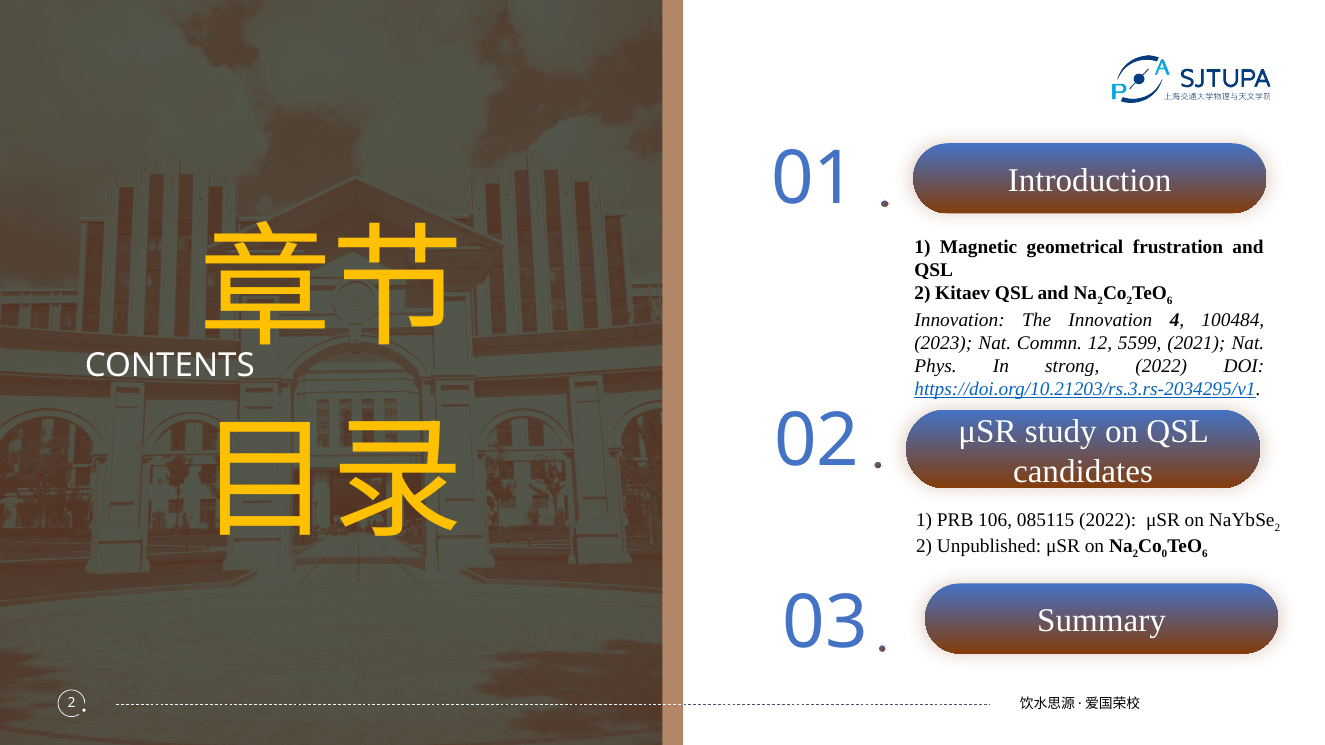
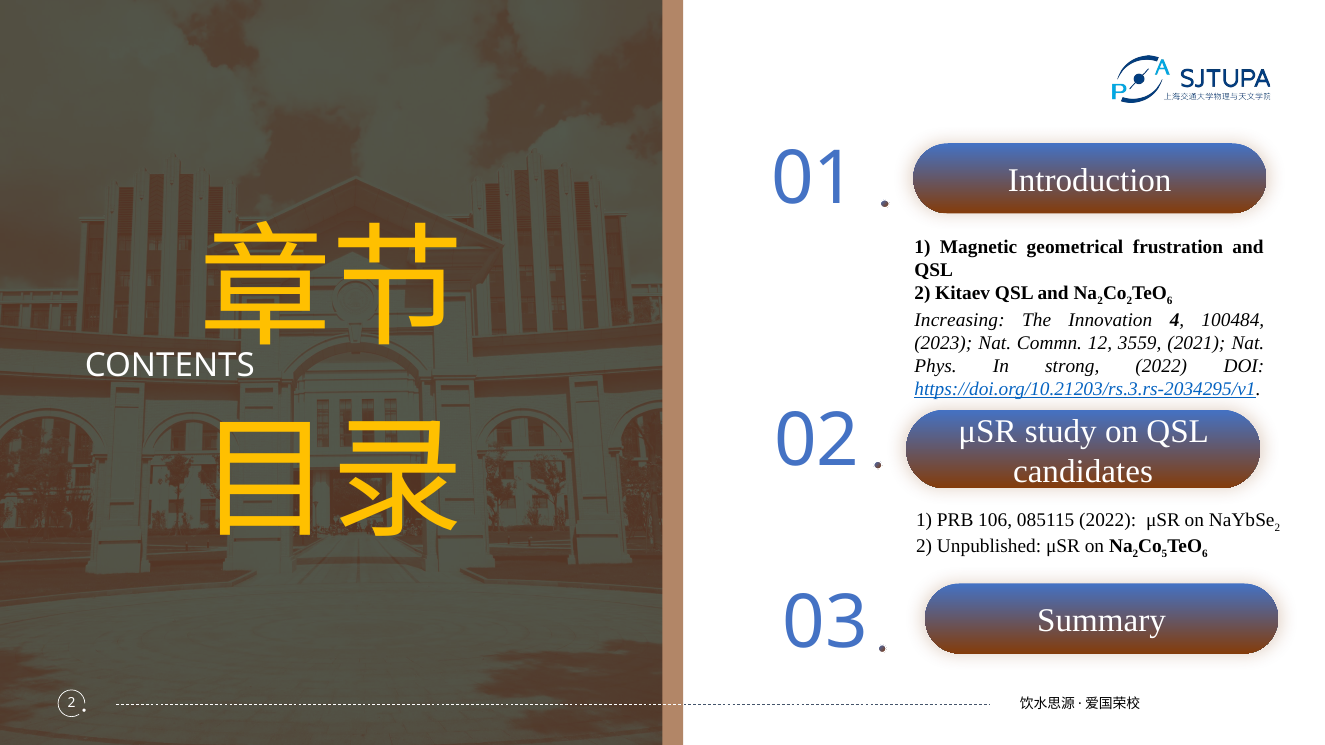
Innovation at (960, 320): Innovation -> Increasing
5599: 5599 -> 3559
0: 0 -> 5
